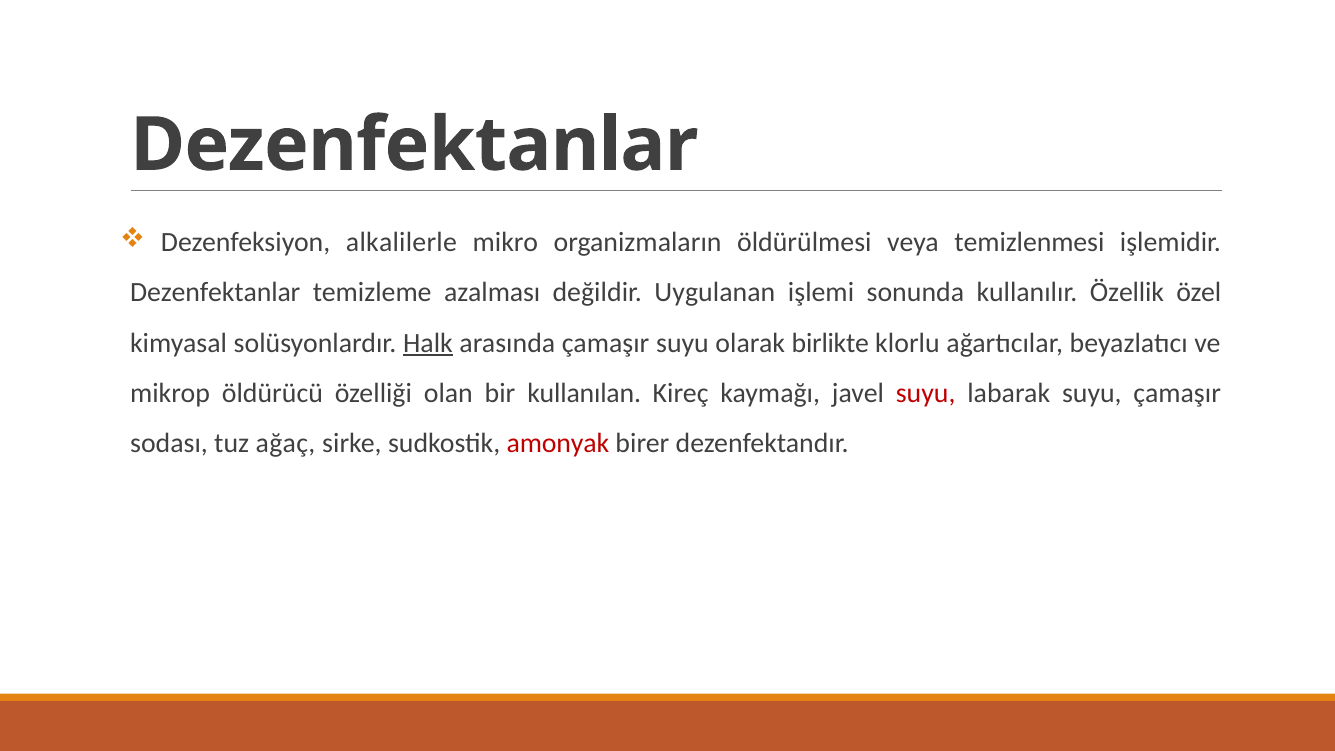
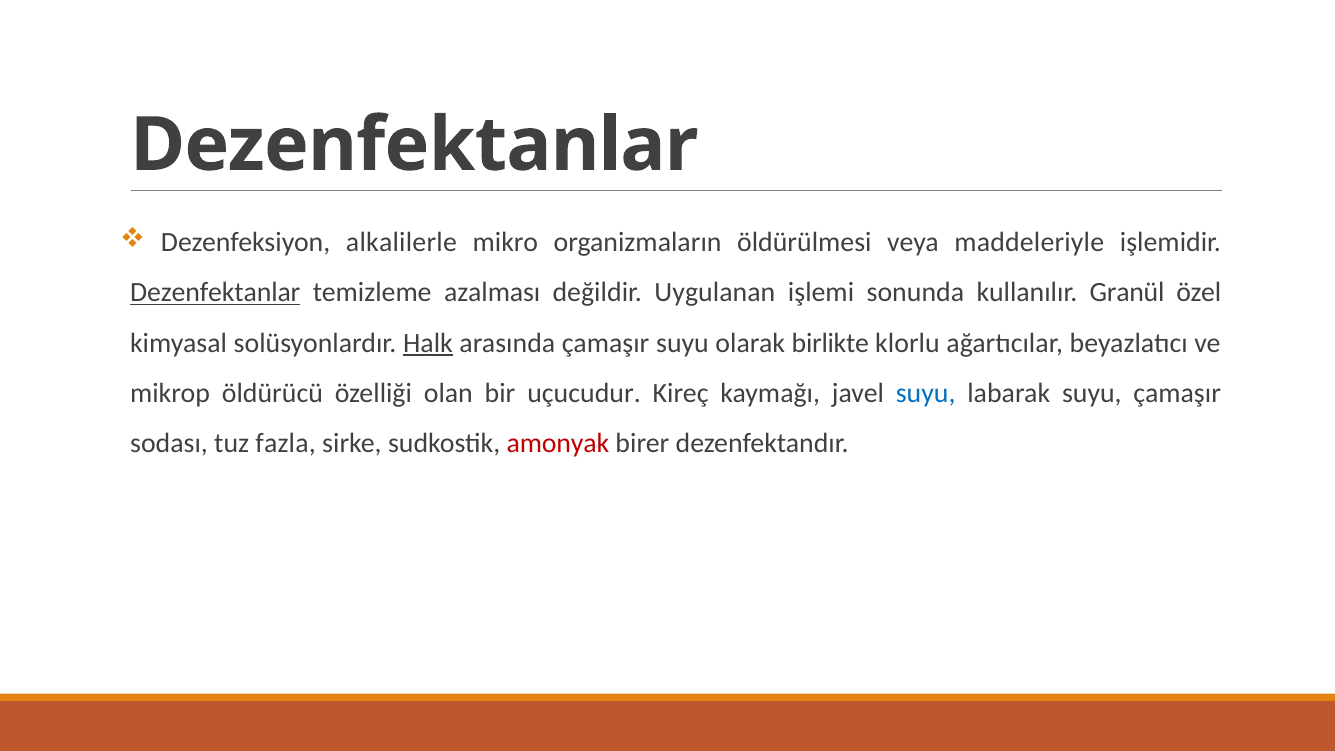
temizlenmesi: temizlenmesi -> maddeleriyle
Dezenfektanlar at (215, 293) underline: none -> present
Özellik: Özellik -> Granül
kullanılan: kullanılan -> uçucudur
suyu at (926, 393) colour: red -> blue
ağaç: ağaç -> fazla
